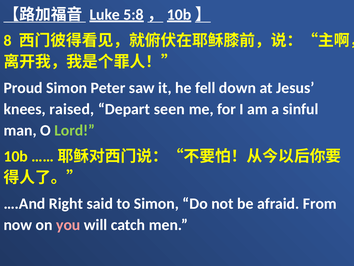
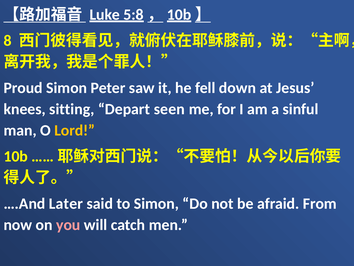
raised: raised -> sitting
Lord colour: light green -> yellow
Right: Right -> Later
